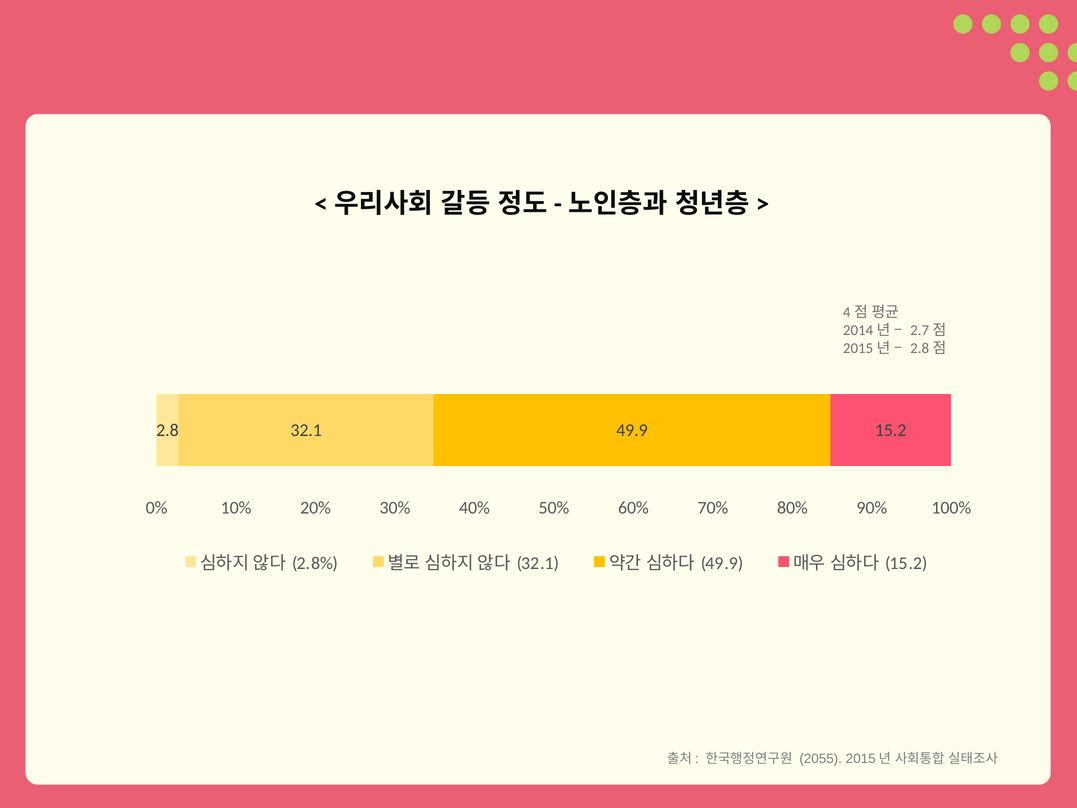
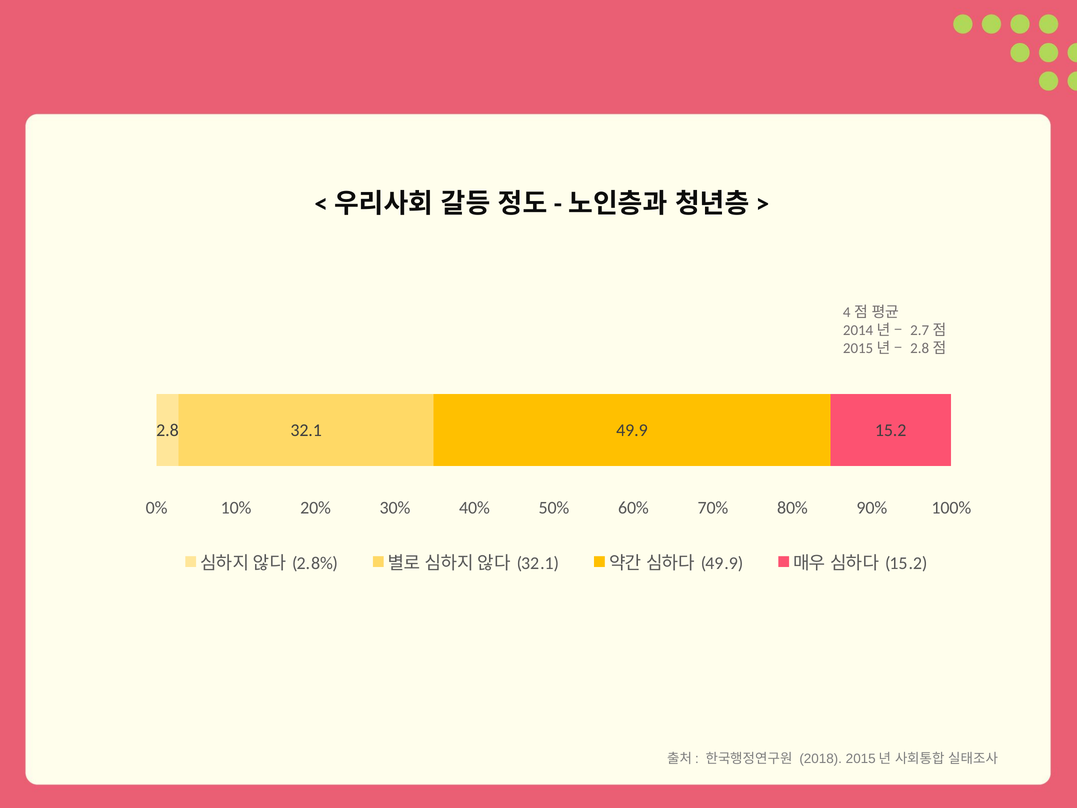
2055: 2055 -> 2018
